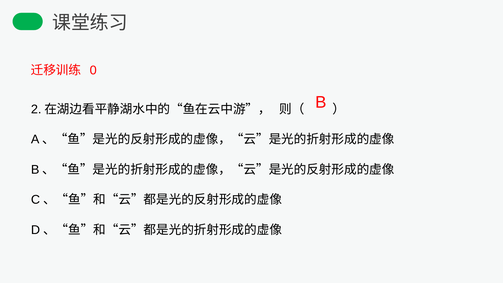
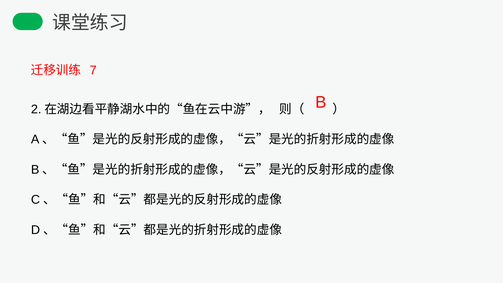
0: 0 -> 7
